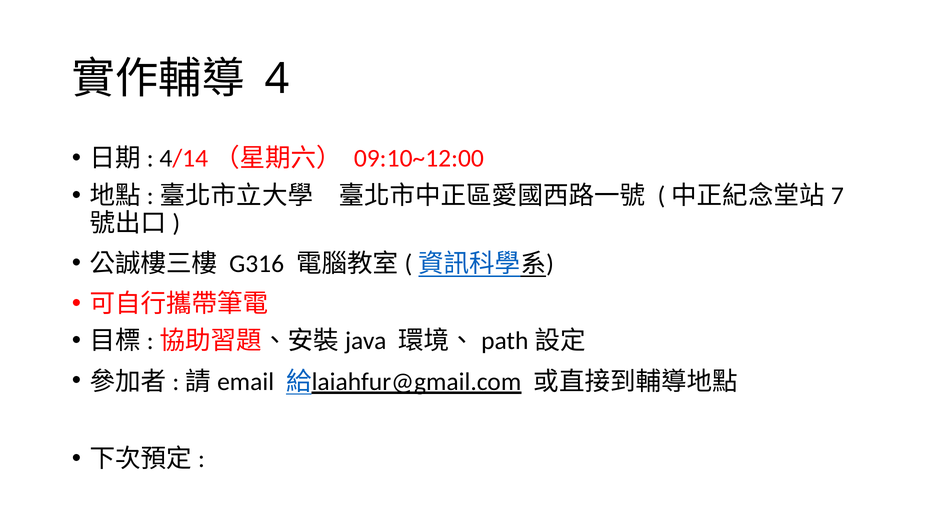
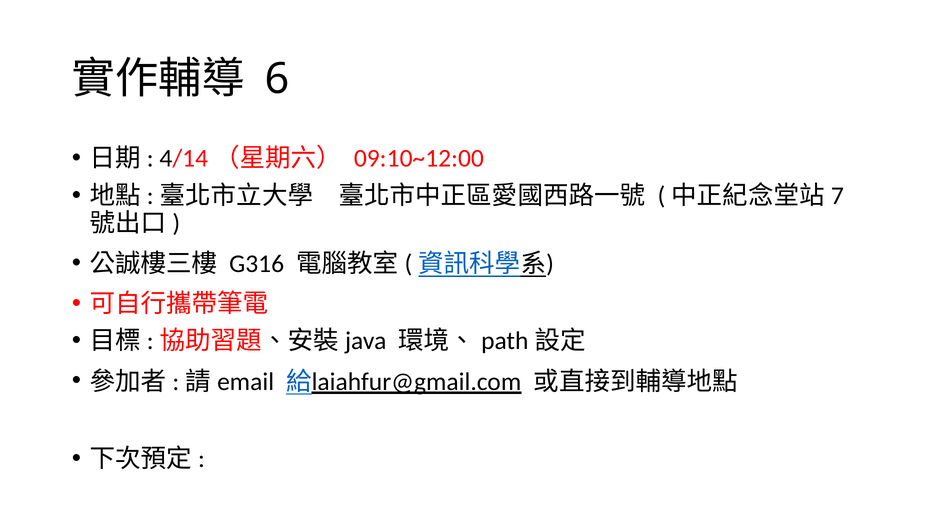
4: 4 -> 6
